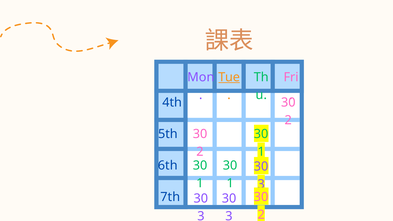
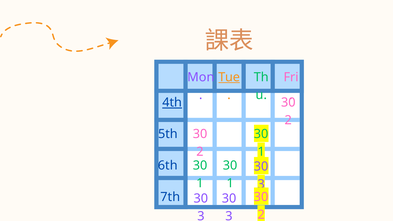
4th underline: none -> present
